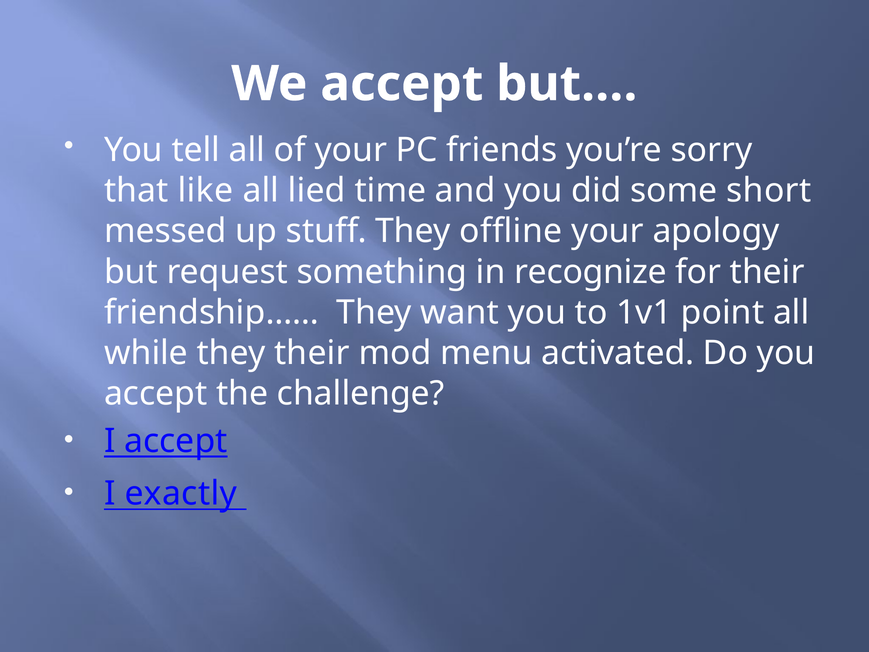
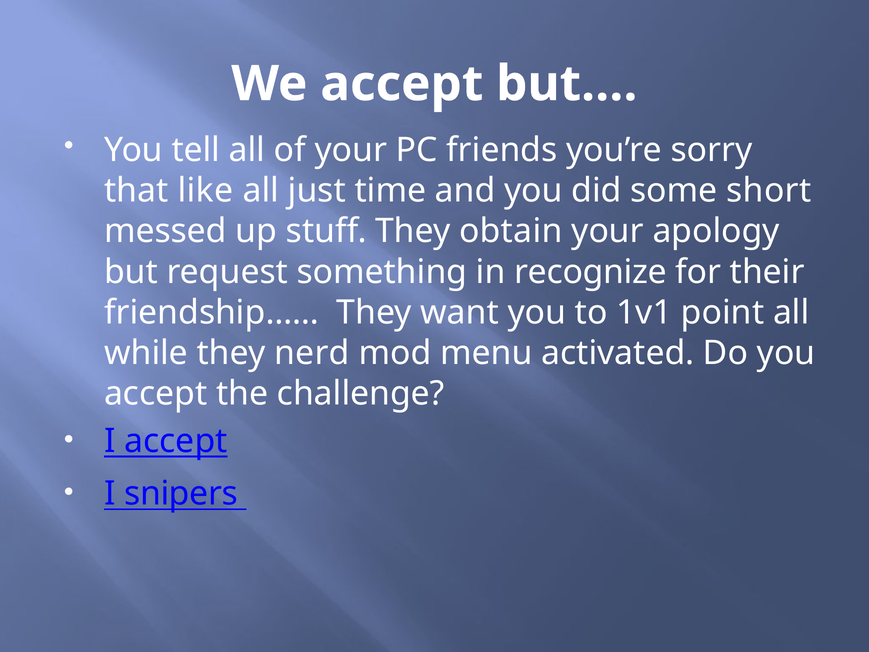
lied: lied -> just
offline: offline -> obtain
they their: their -> nerd
exactly: exactly -> snipers
